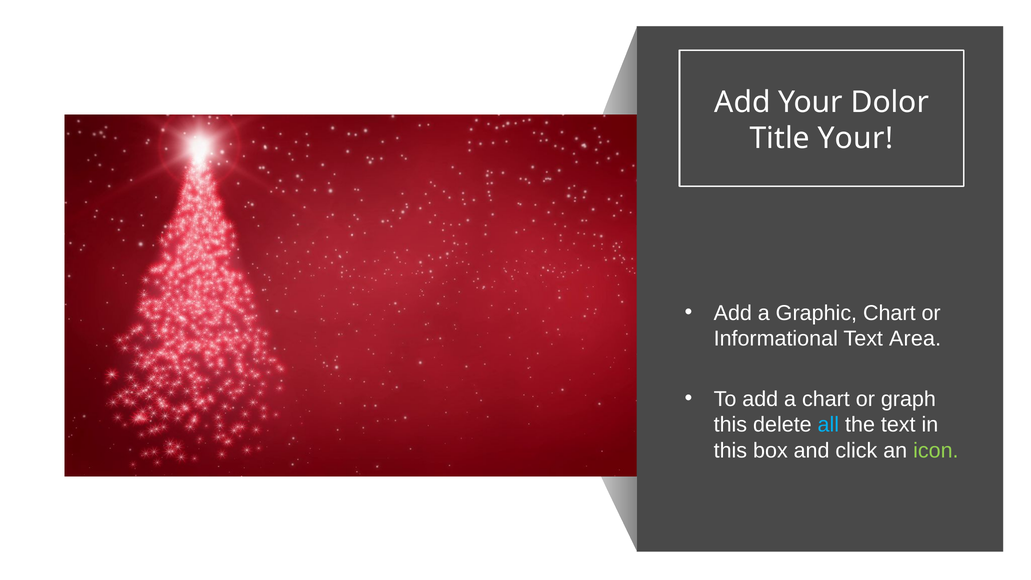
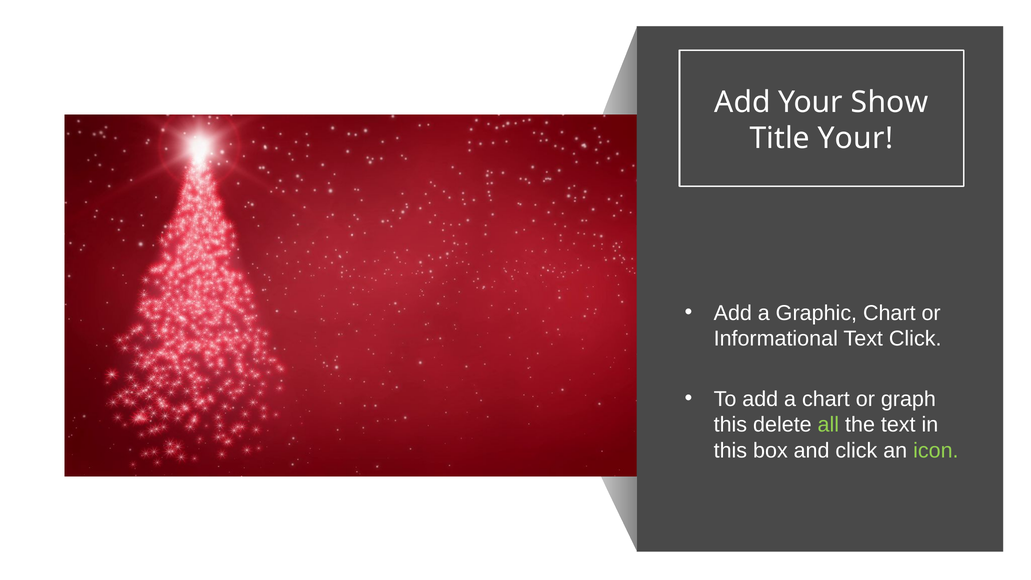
Dolor: Dolor -> Show
Text Area: Area -> Click
all colour: light blue -> light green
